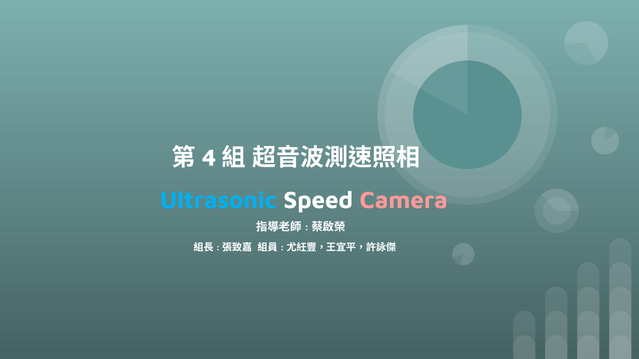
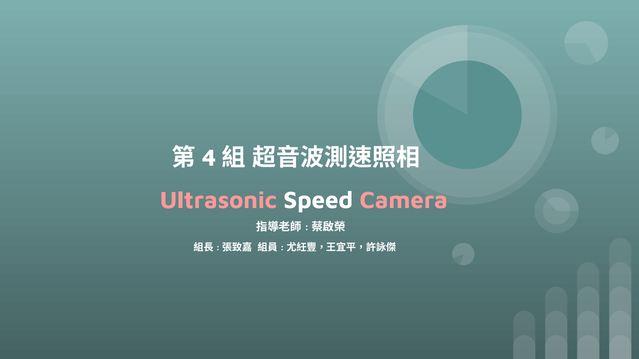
Ultrasonic colour: light blue -> pink
